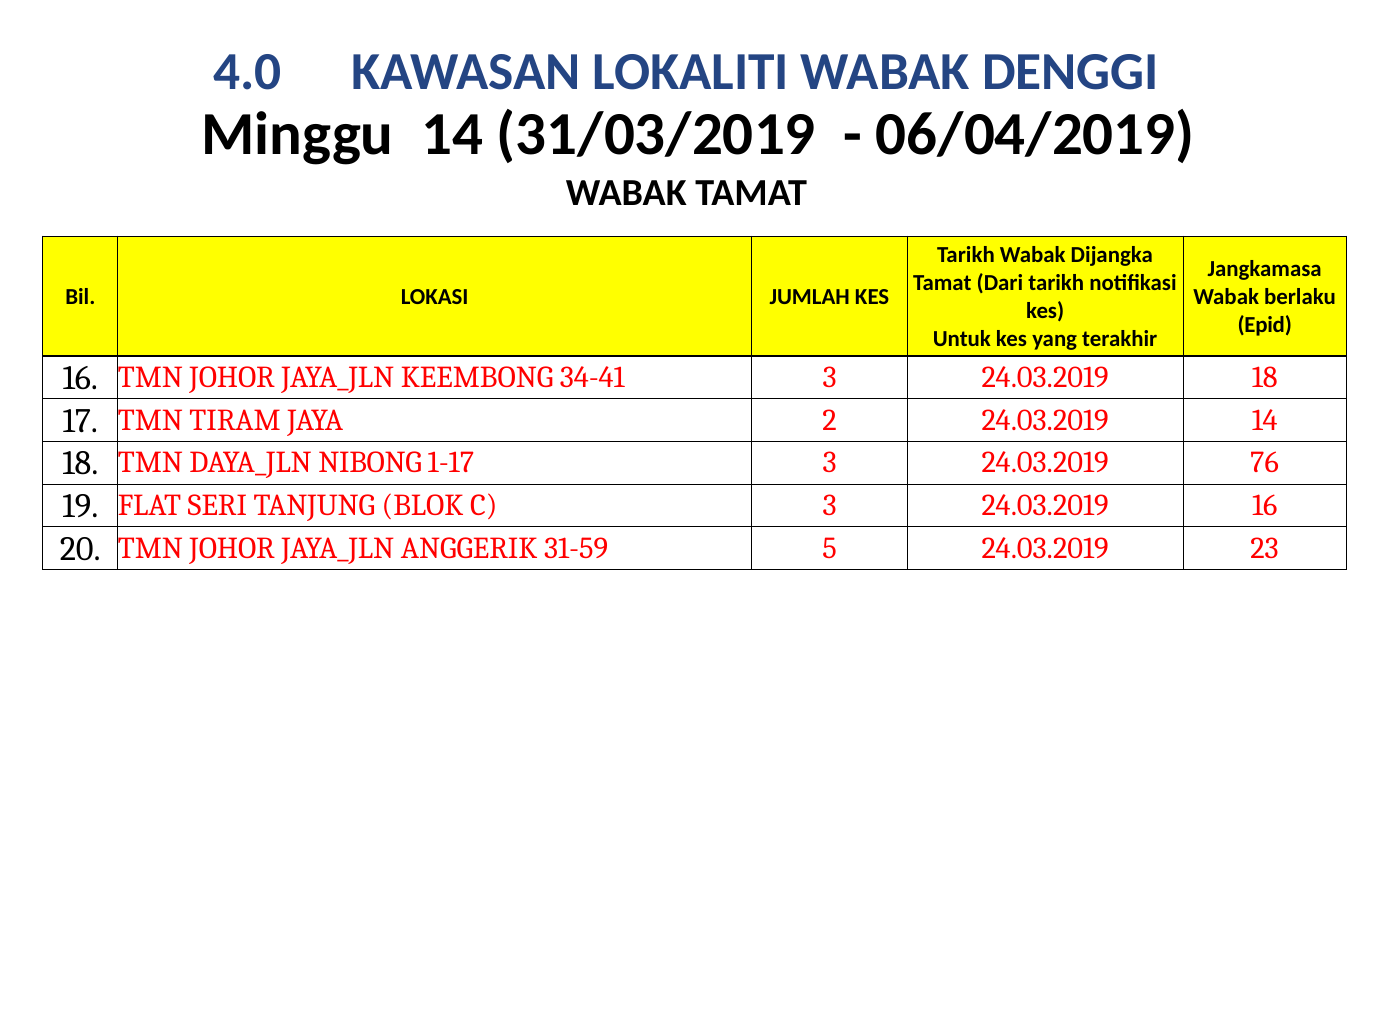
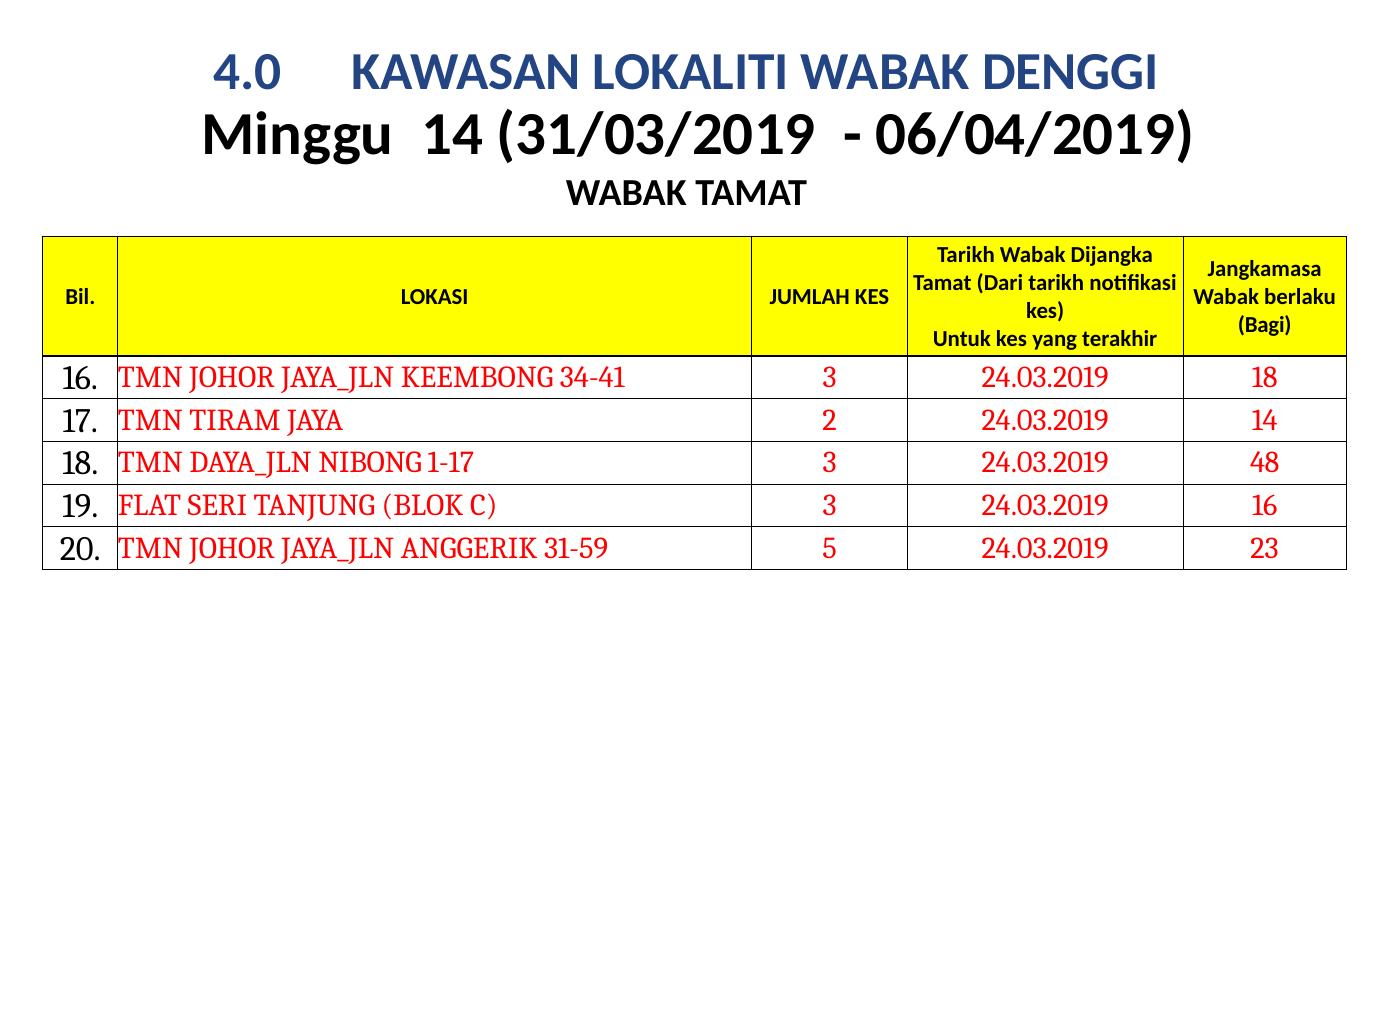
Epid: Epid -> Bagi
76: 76 -> 48
